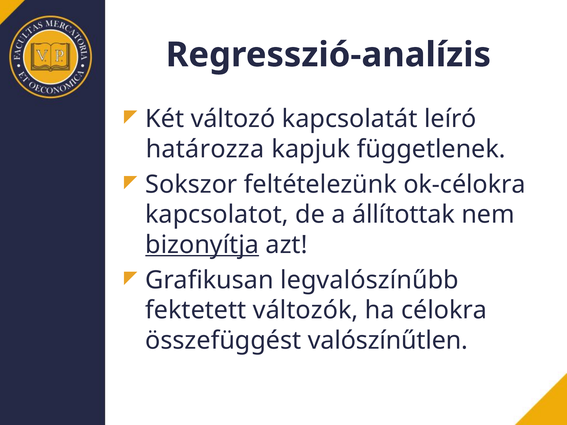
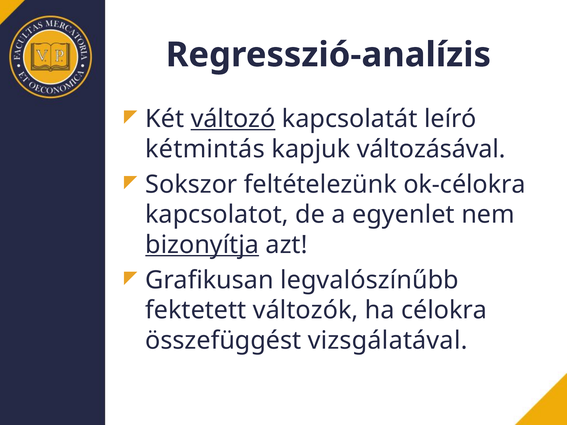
változó underline: none -> present
határozza: határozza -> kétmintás
függetlenek: függetlenek -> változásával
állítottak: állítottak -> egyenlet
valószínűtlen: valószínűtlen -> vizsgálatával
